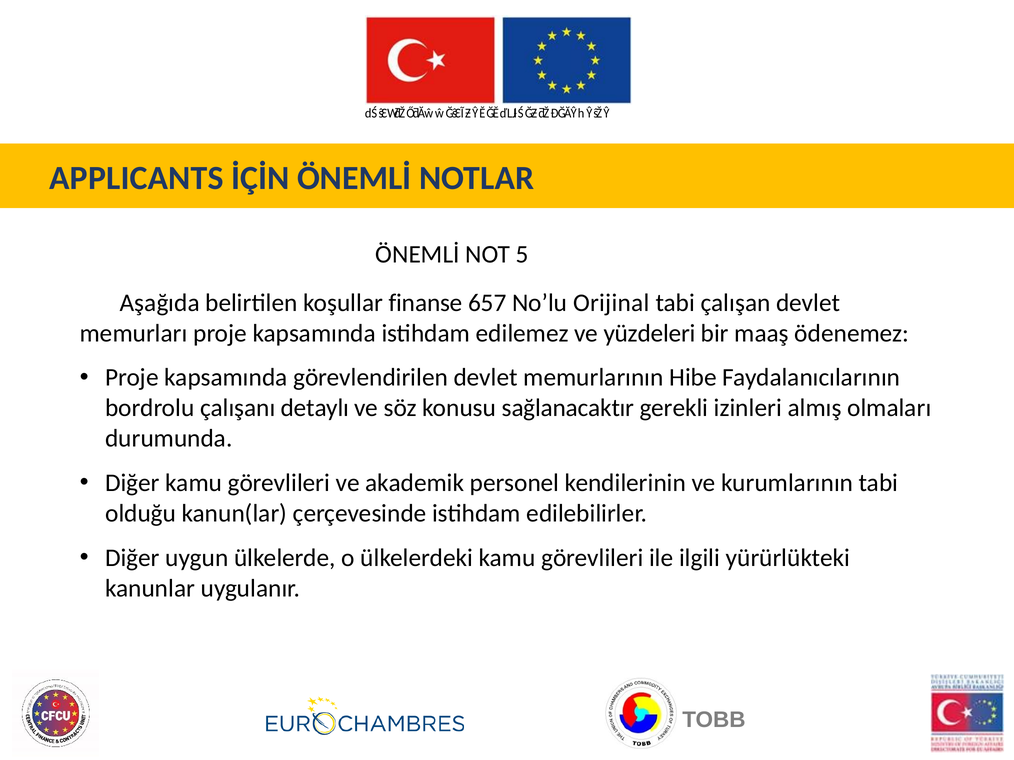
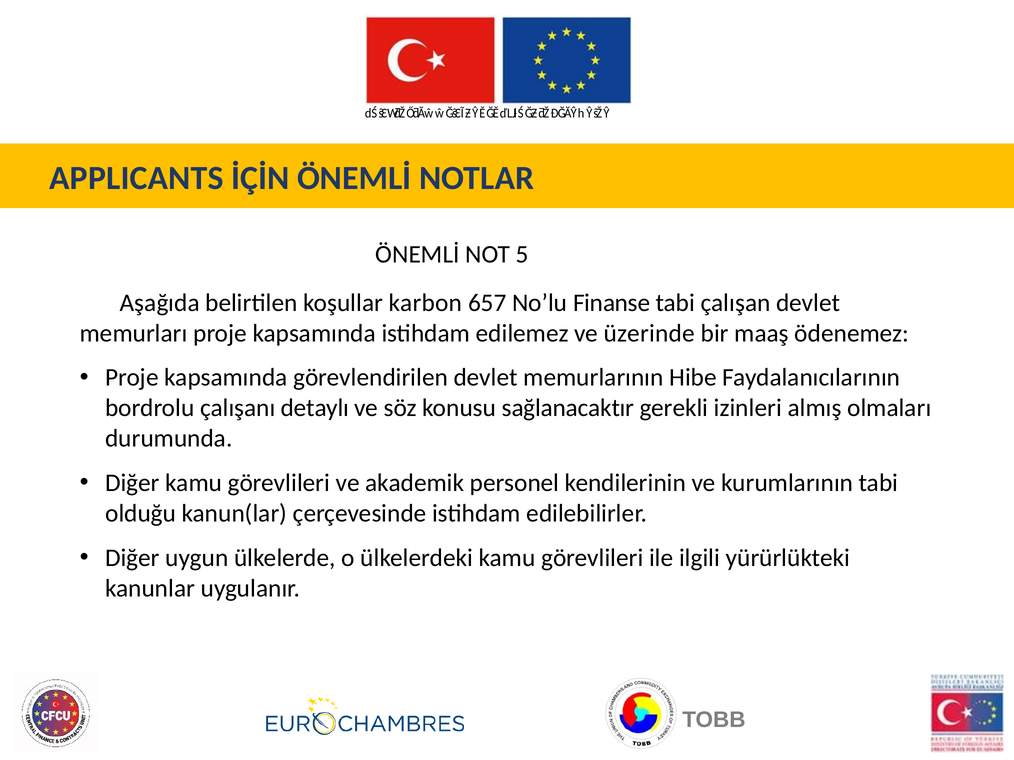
finanse: finanse -> karbon
Orijinal: Orijinal -> Finanse
yüzdeleri: yüzdeleri -> üzerinde
